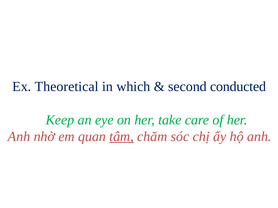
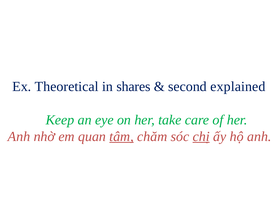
which: which -> shares
conducted: conducted -> explained
chị underline: none -> present
